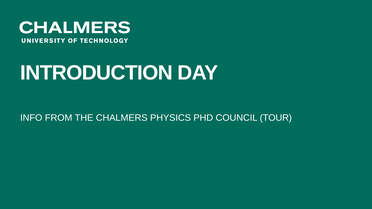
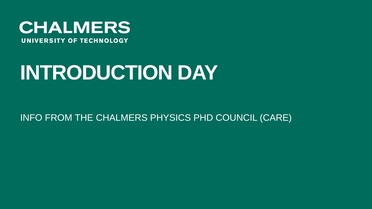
TOUR: TOUR -> CARE
